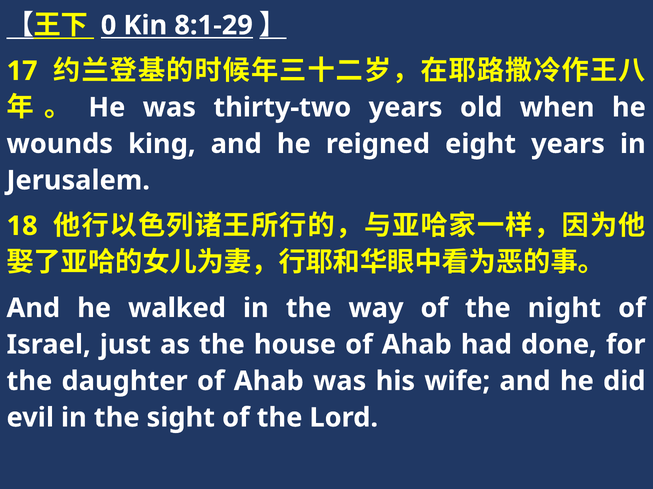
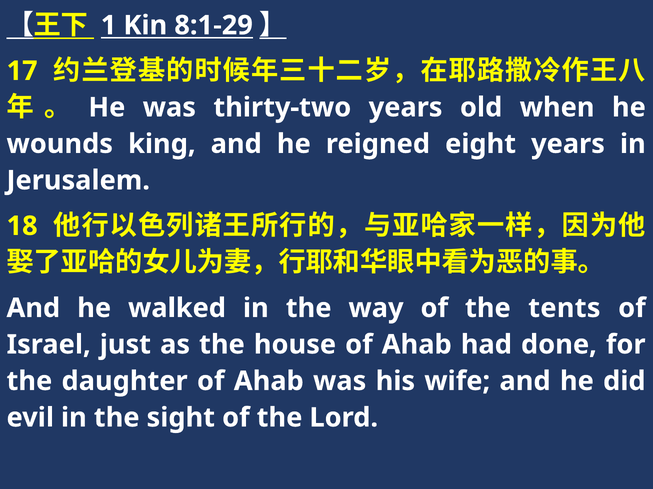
0: 0 -> 1
night: night -> tents
